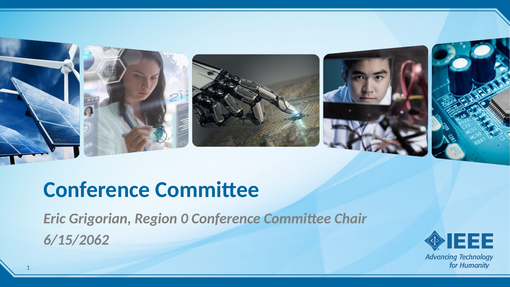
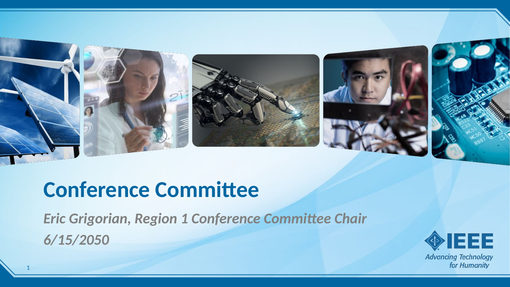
Region 0: 0 -> 1
6/15/2062: 6/15/2062 -> 6/15/2050
